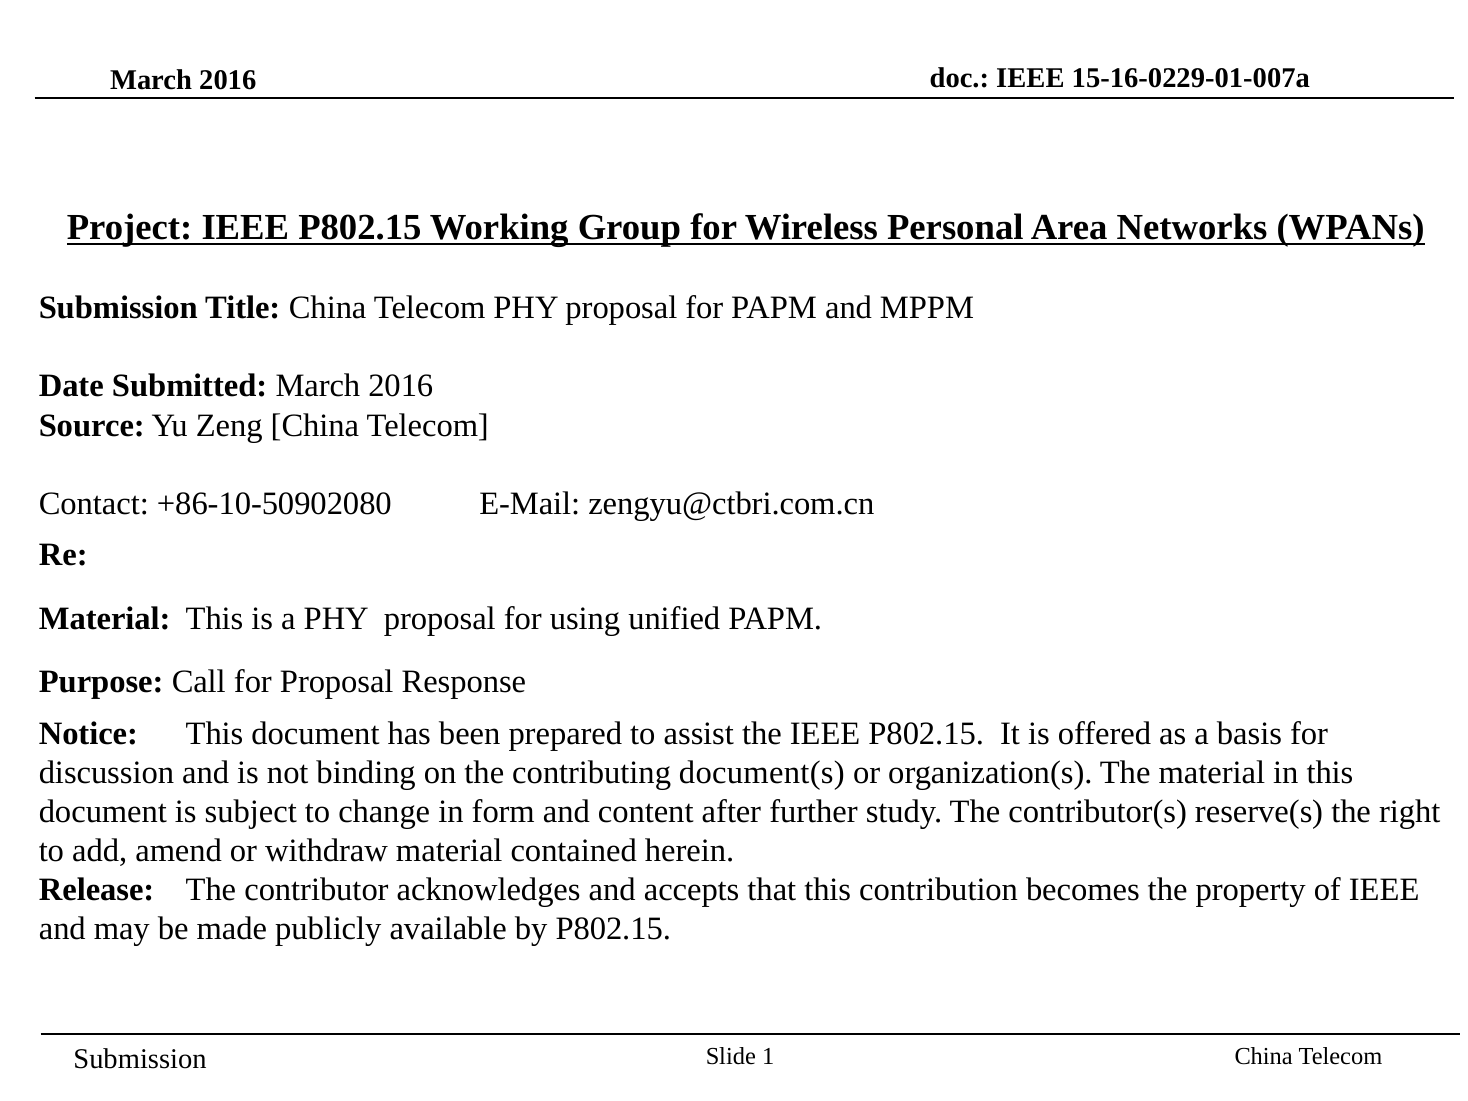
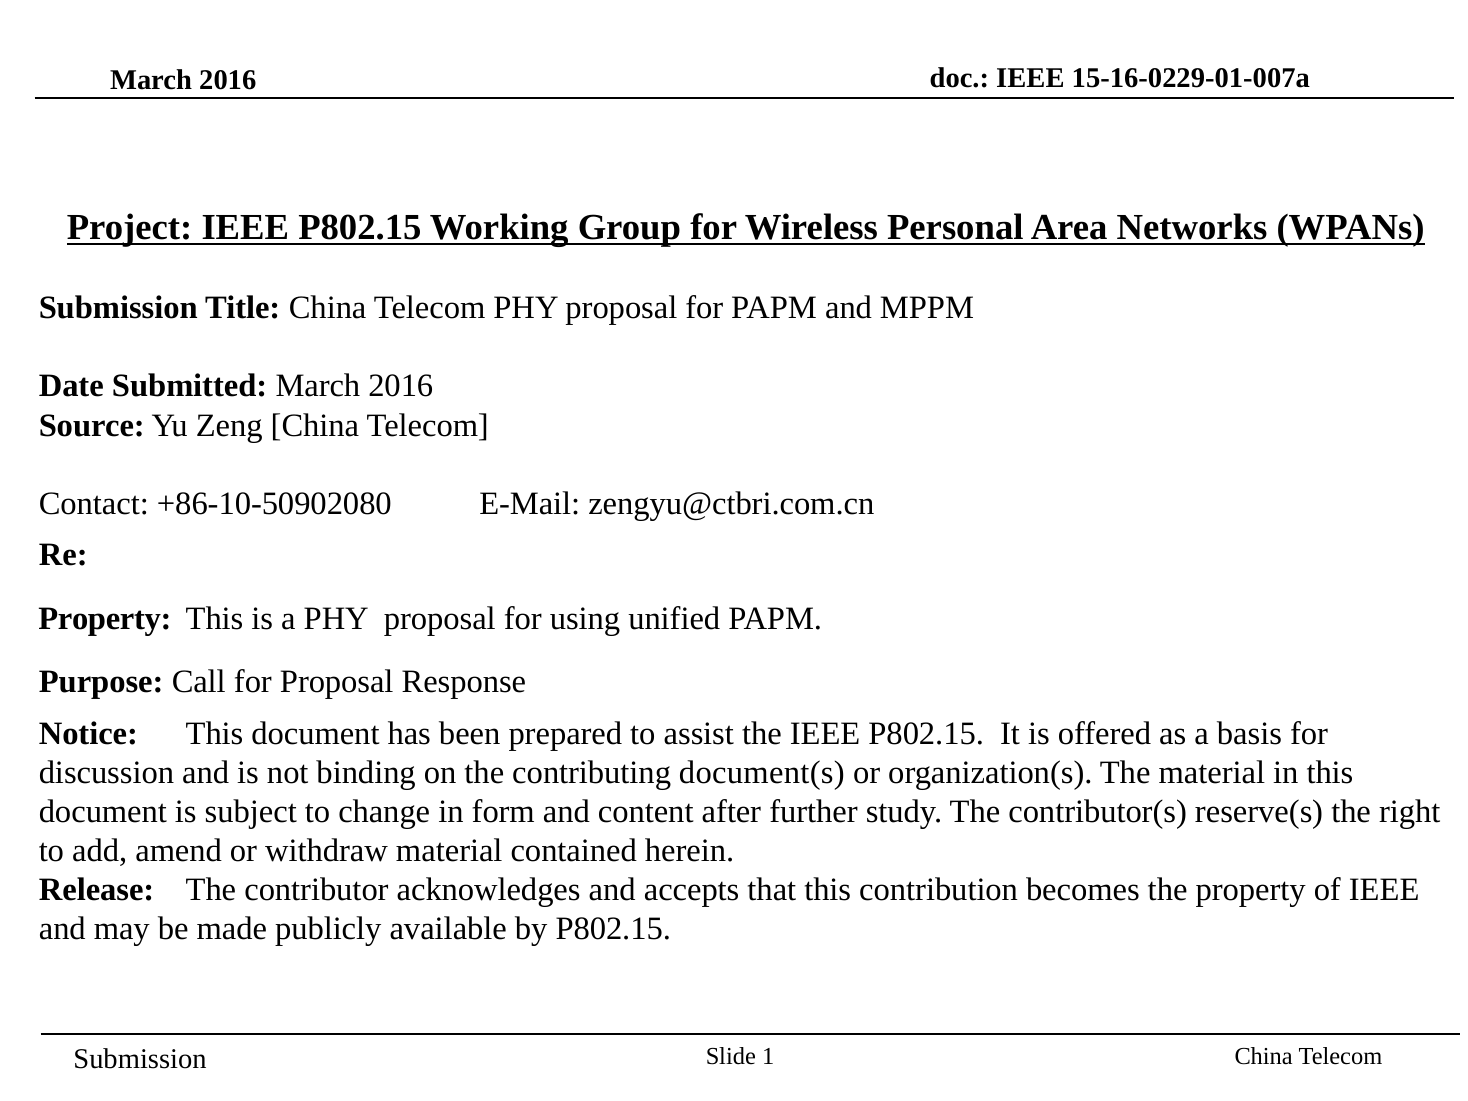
Material at (105, 619): Material -> Property
